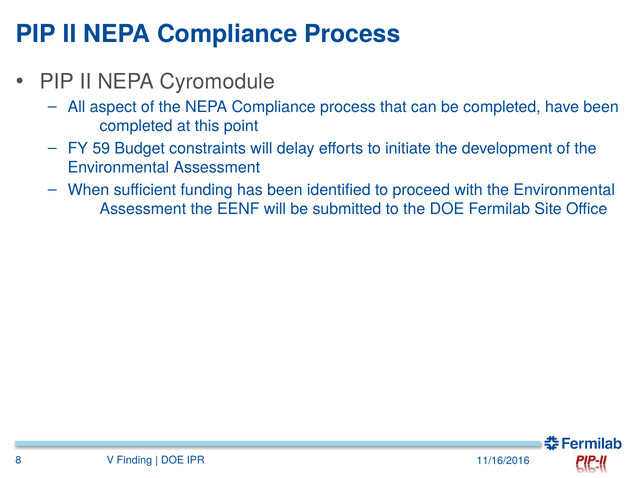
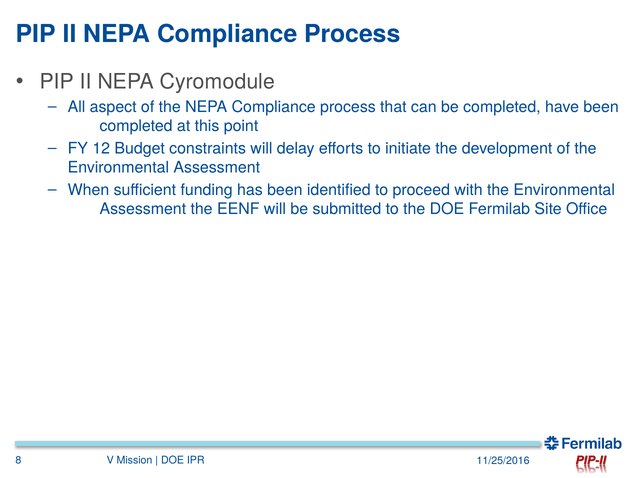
59: 59 -> 12
Finding: Finding -> Mission
11/16/2016: 11/16/2016 -> 11/25/2016
